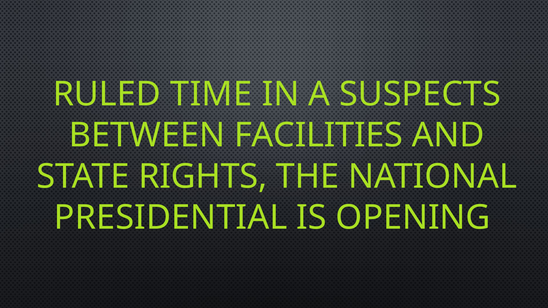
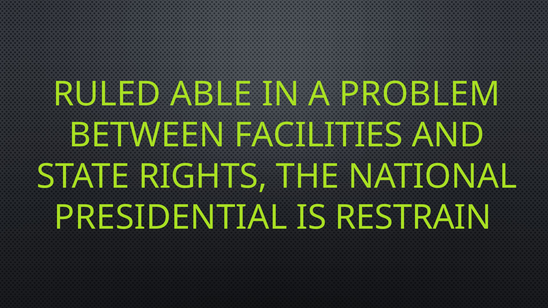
TIME: TIME -> ABLE
SUSPECTS: SUSPECTS -> PROBLEM
OPENING: OPENING -> RESTRAIN
